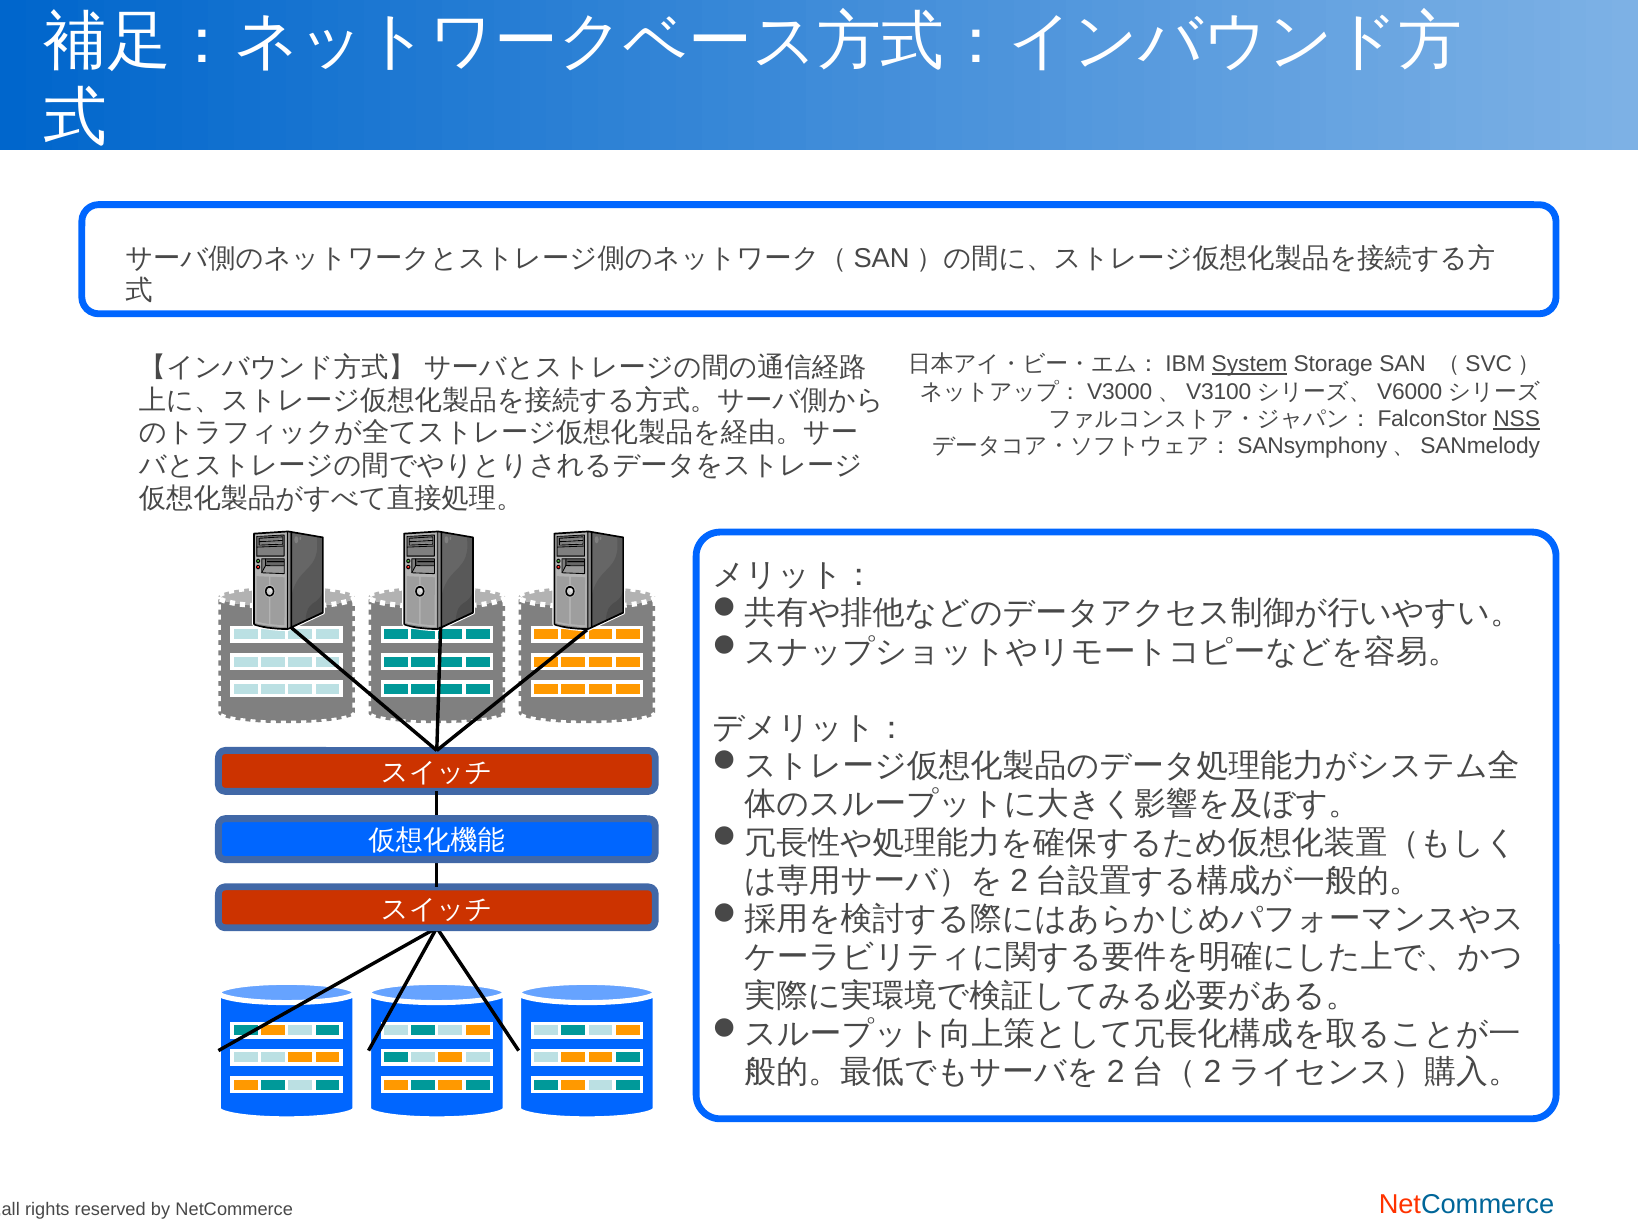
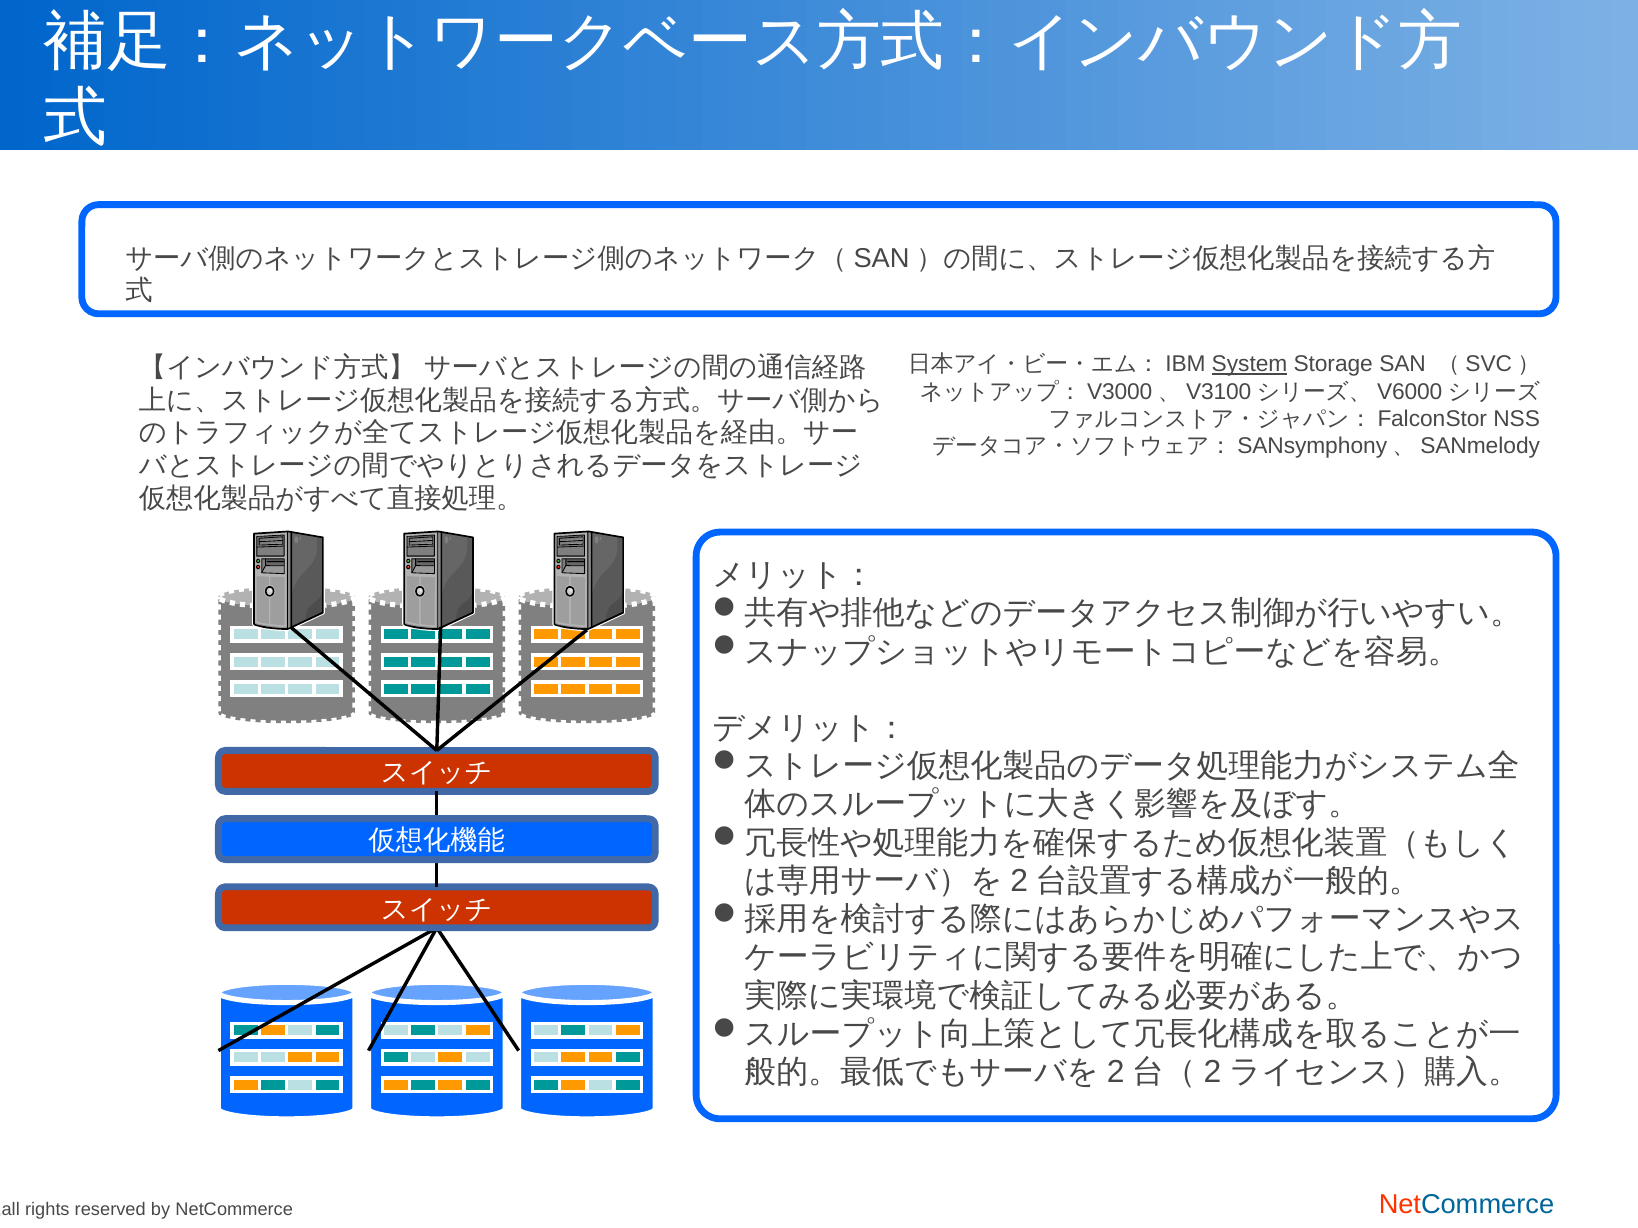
NSS underline: present -> none
